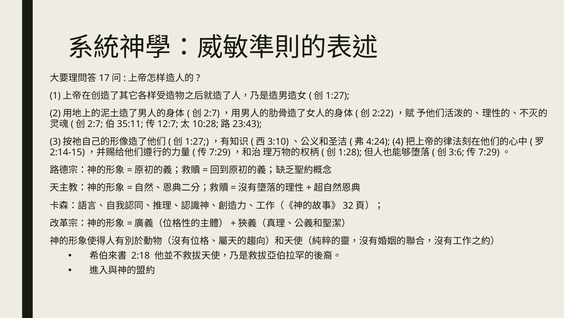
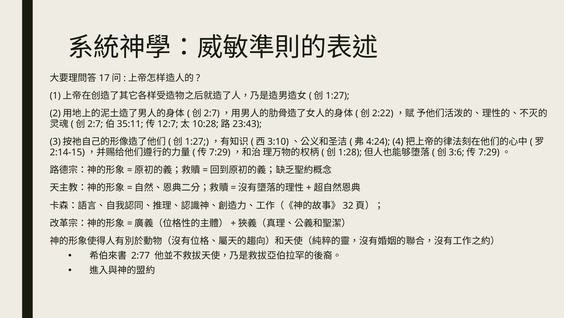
2:18: 2:18 -> 2:77
